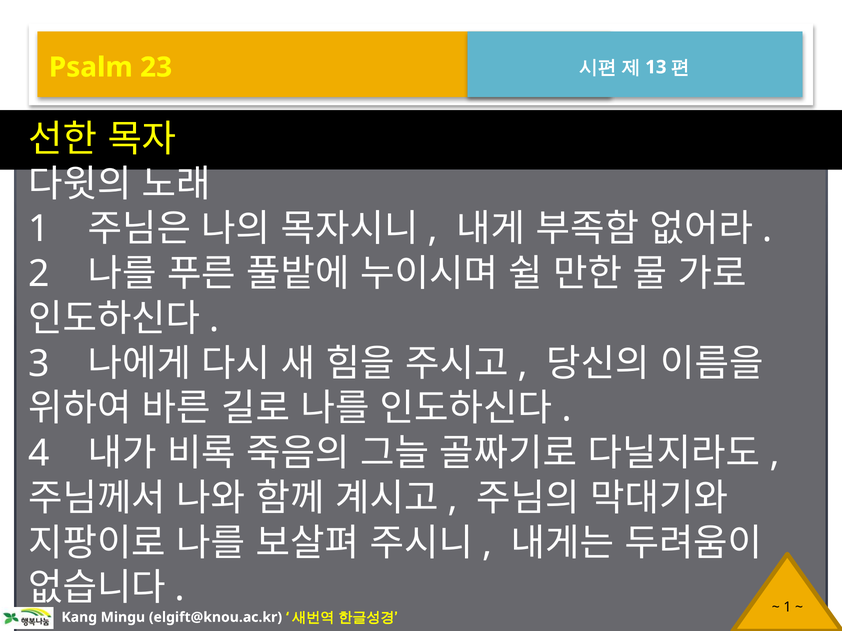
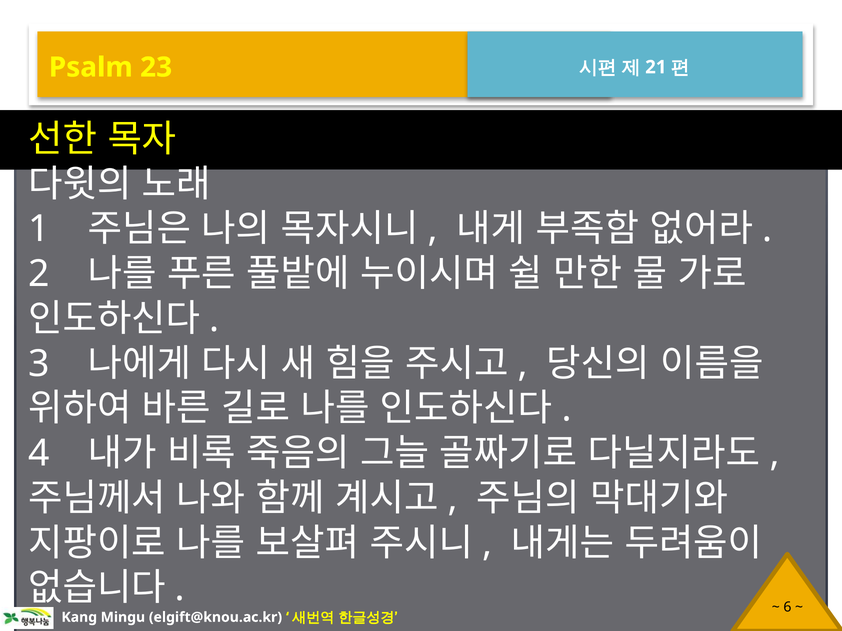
13: 13 -> 21
1 at (787, 608): 1 -> 6
